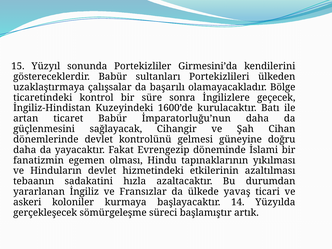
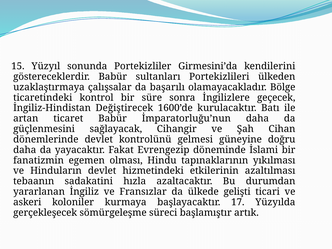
Kuzeyindeki: Kuzeyindeki -> Değiştirecek
yavaş: yavaş -> gelişti
14: 14 -> 17
